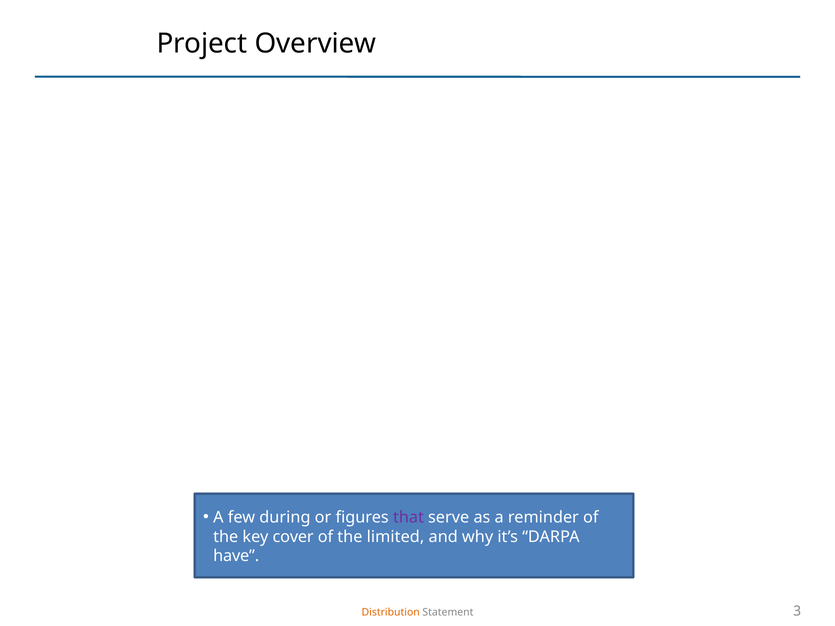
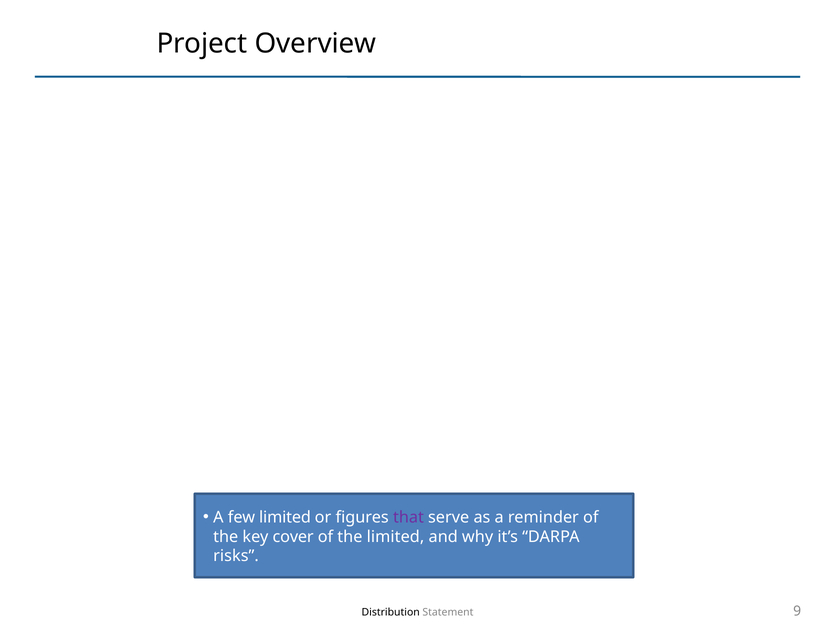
few during: during -> limited
have: have -> risks
Distribution colour: orange -> black
3: 3 -> 9
